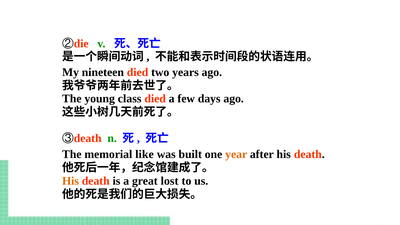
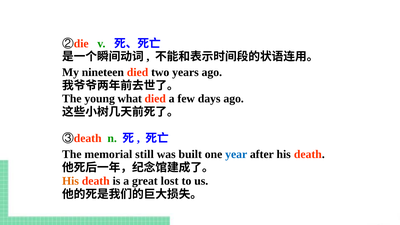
class: class -> what
like: like -> still
year colour: orange -> blue
